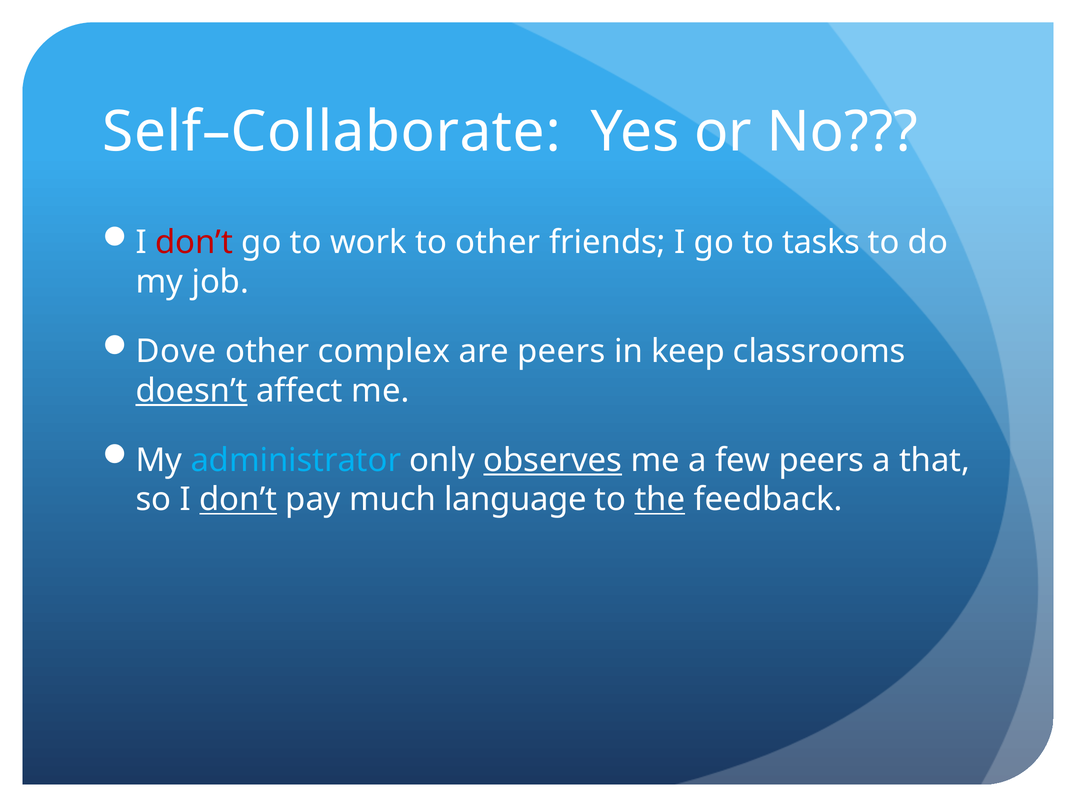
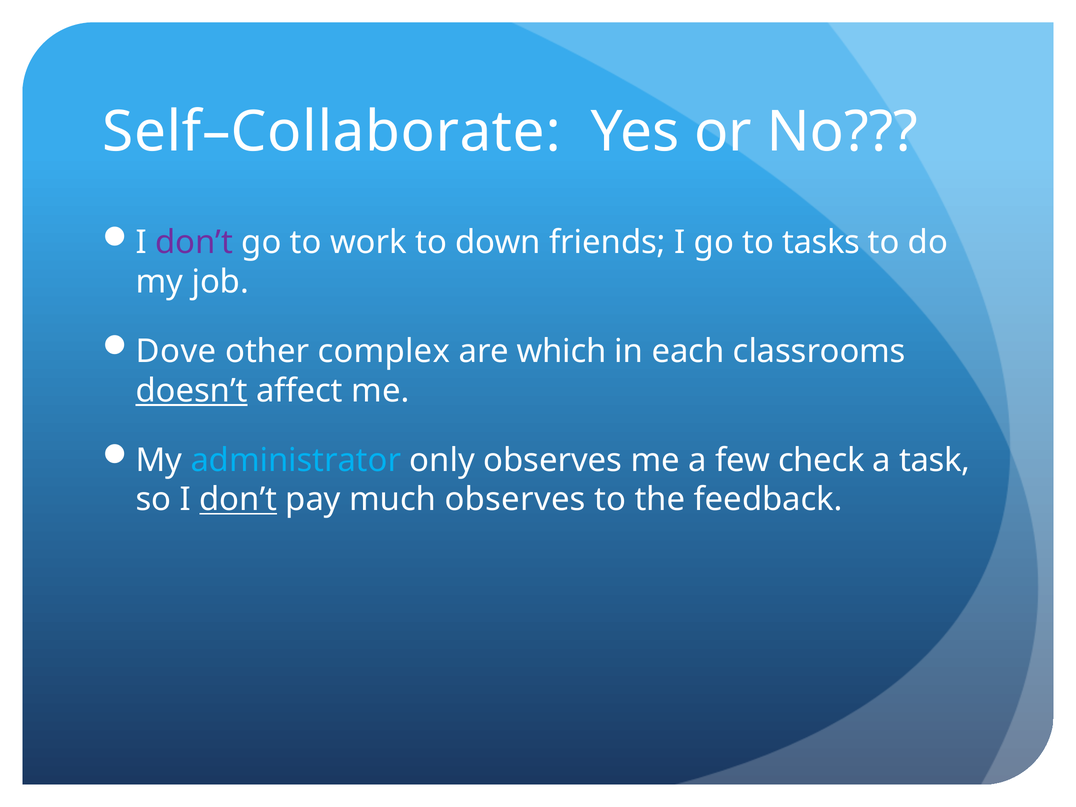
don’t at (194, 243) colour: red -> purple
to other: other -> down
are peers: peers -> which
keep: keep -> each
observes at (553, 460) underline: present -> none
few peers: peers -> check
that: that -> task
much language: language -> observes
the underline: present -> none
